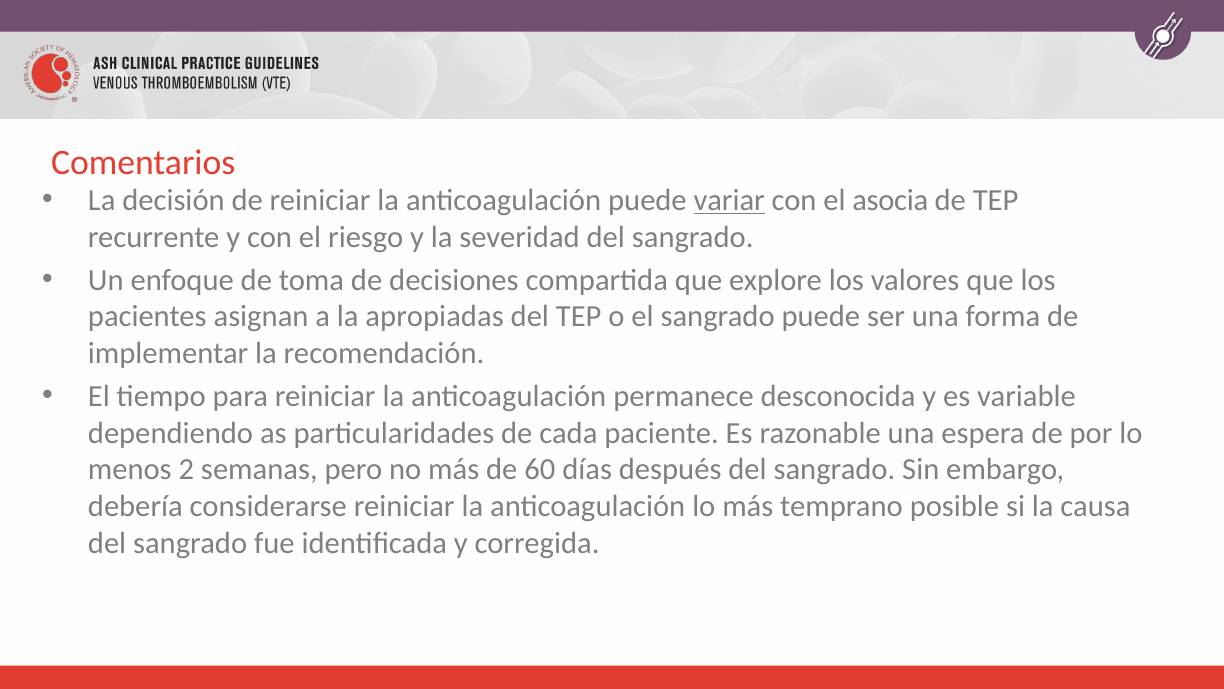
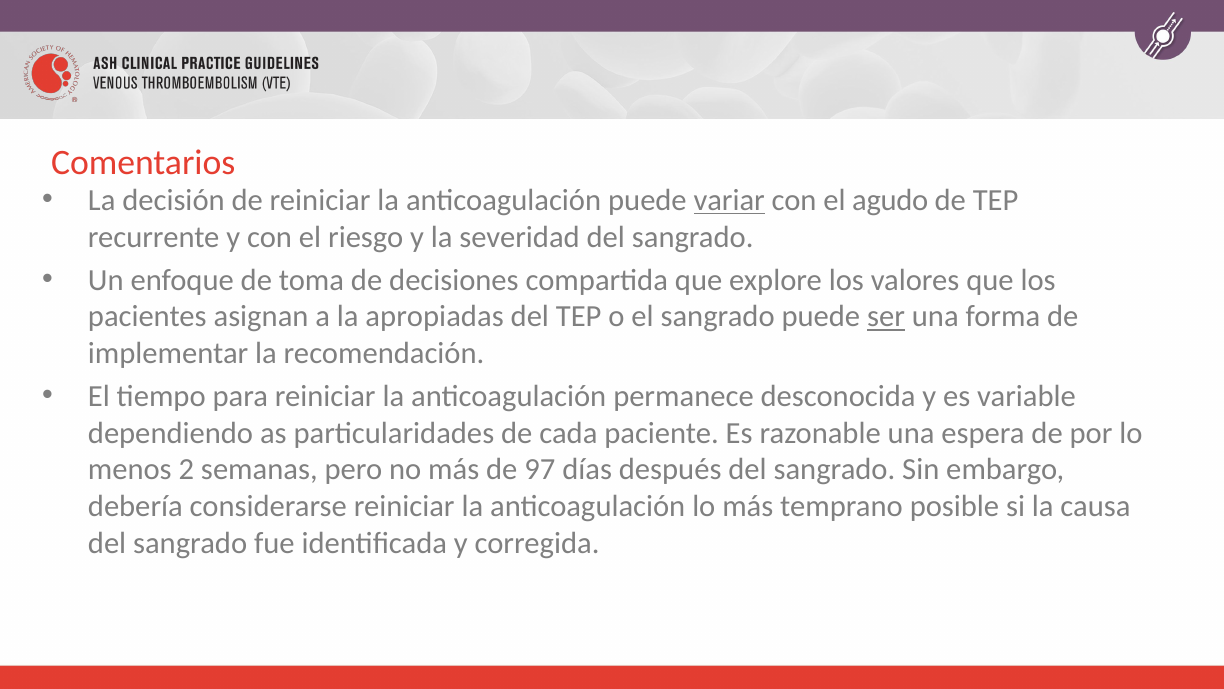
asocia: asocia -> agudo
ser underline: none -> present
60: 60 -> 97
